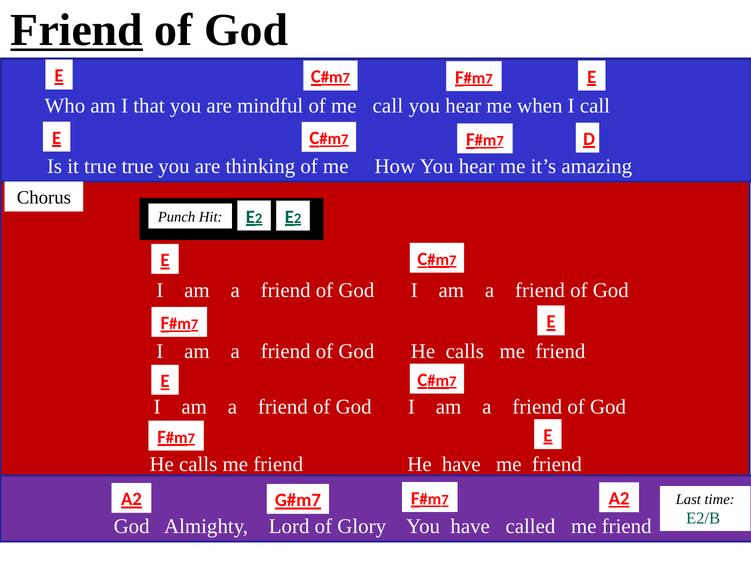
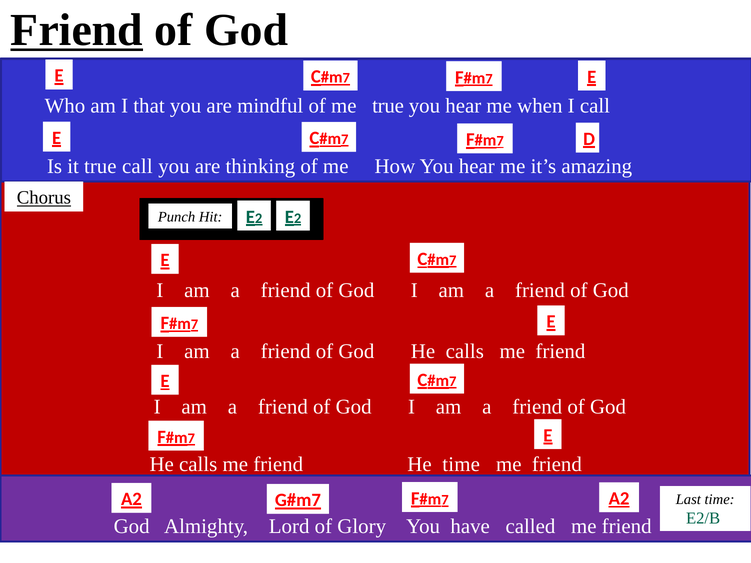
me call: call -> true
true true: true -> call
Chorus underline: none -> present
He have: have -> time
